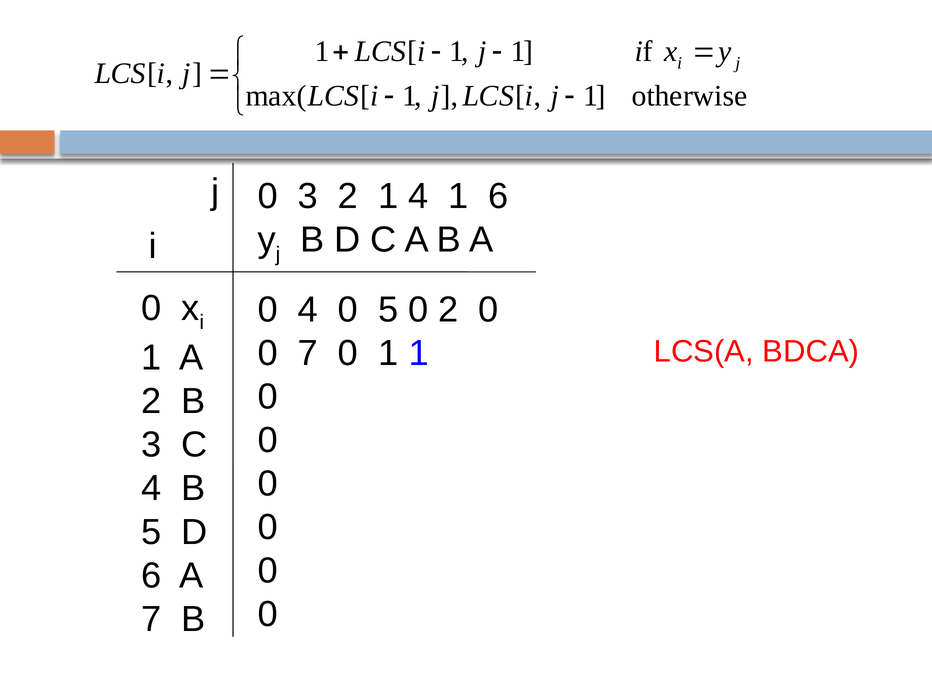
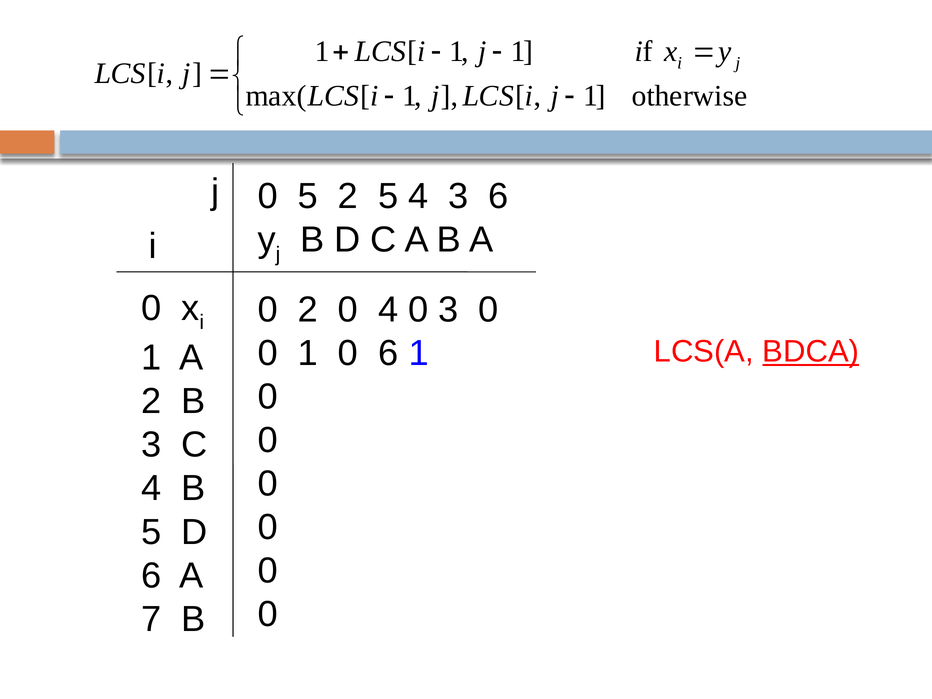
0 3: 3 -> 5
2 1: 1 -> 5
4 1: 1 -> 3
0 4: 4 -> 2
0 5: 5 -> 4
0 2: 2 -> 3
0 7: 7 -> 1
0 1: 1 -> 6
BDCA underline: none -> present
